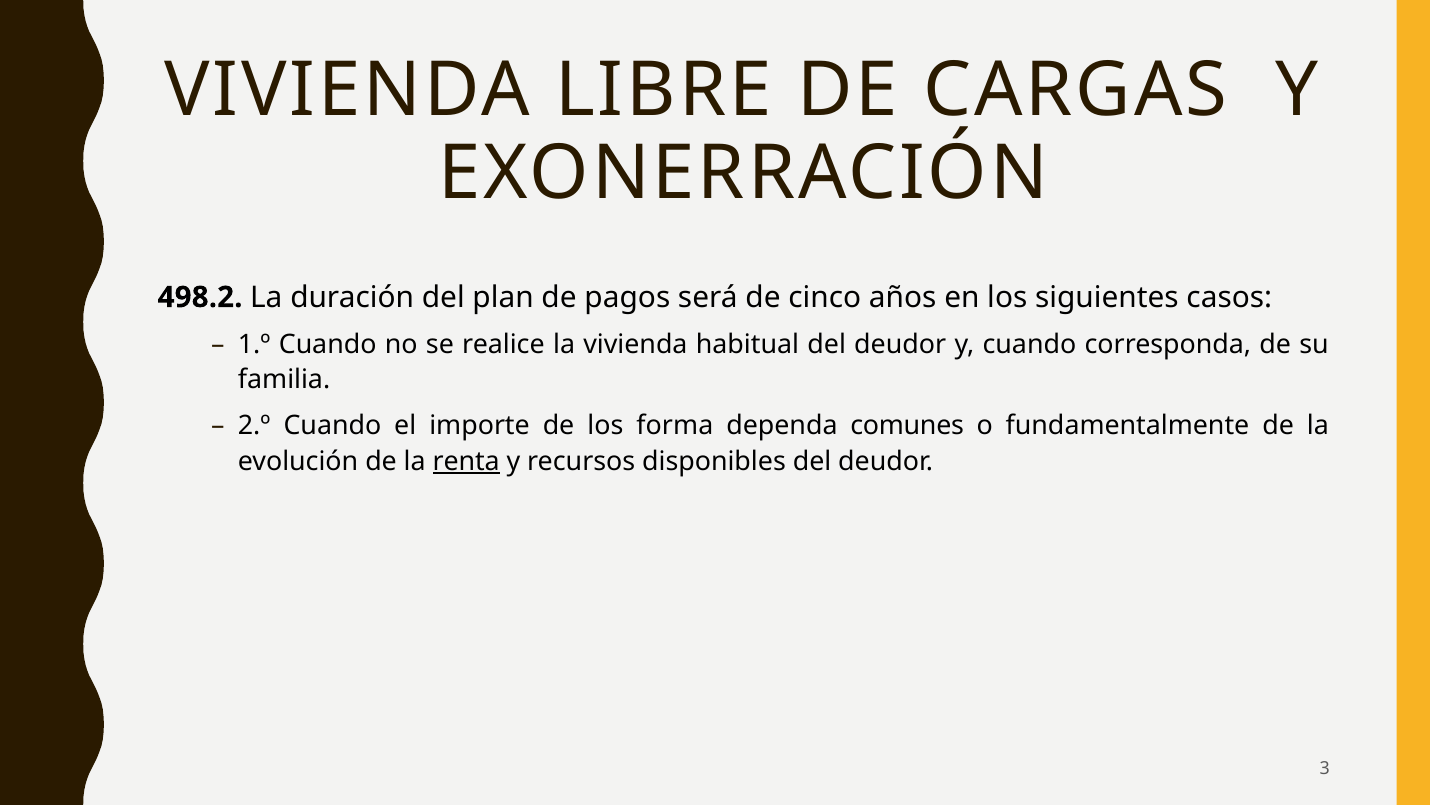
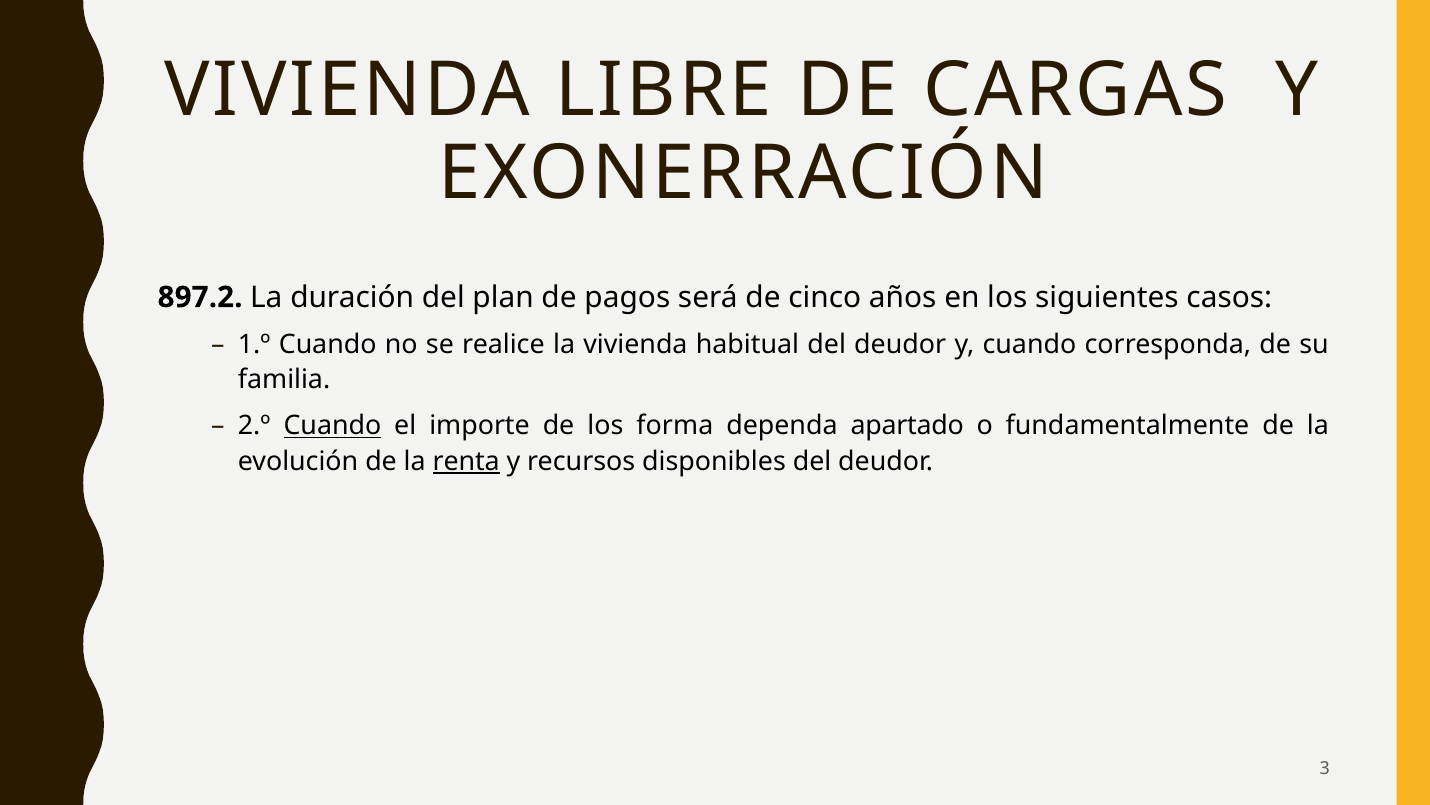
498.2: 498.2 -> 897.2
Cuando at (332, 426) underline: none -> present
comunes: comunes -> apartado
